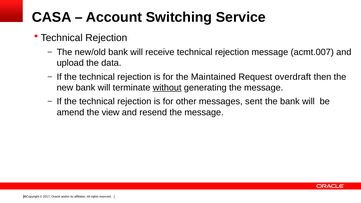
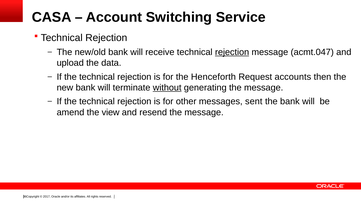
rejection at (232, 52) underline: none -> present
acmt.007: acmt.007 -> acmt.047
Maintained: Maintained -> Henceforth
overdraft: overdraft -> accounts
